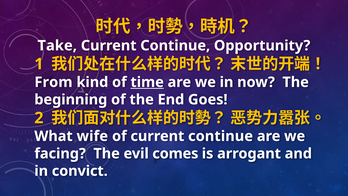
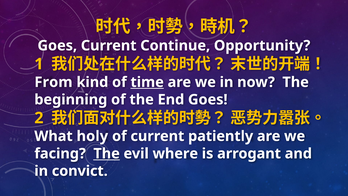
Take at (57, 46): Take -> Goes
wife: wife -> holy
of current continue: continue -> patiently
The at (107, 153) underline: none -> present
comes: comes -> where
